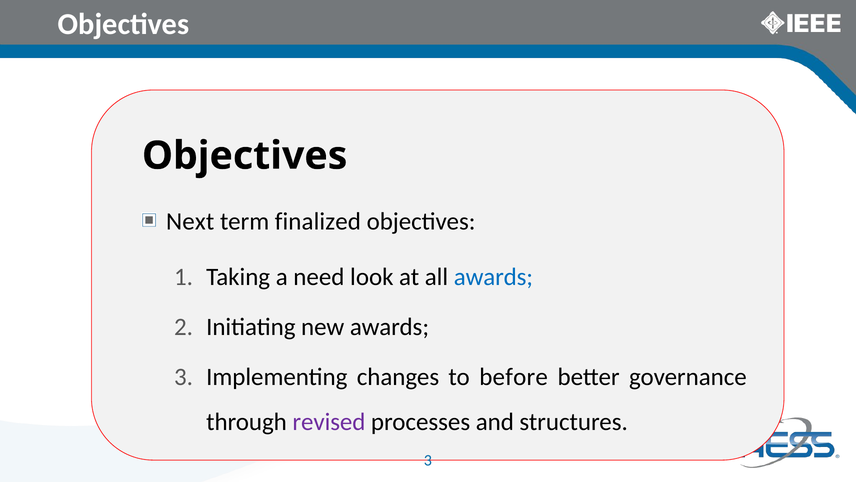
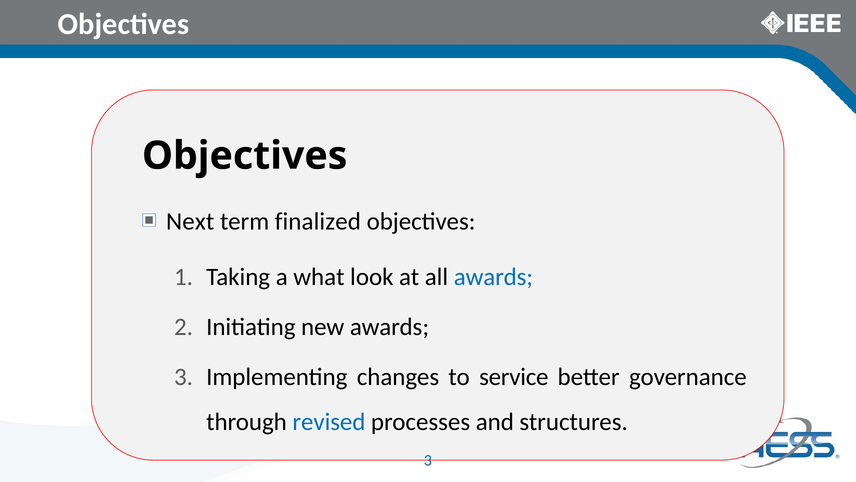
need: need -> what
before: before -> service
revised colour: purple -> blue
